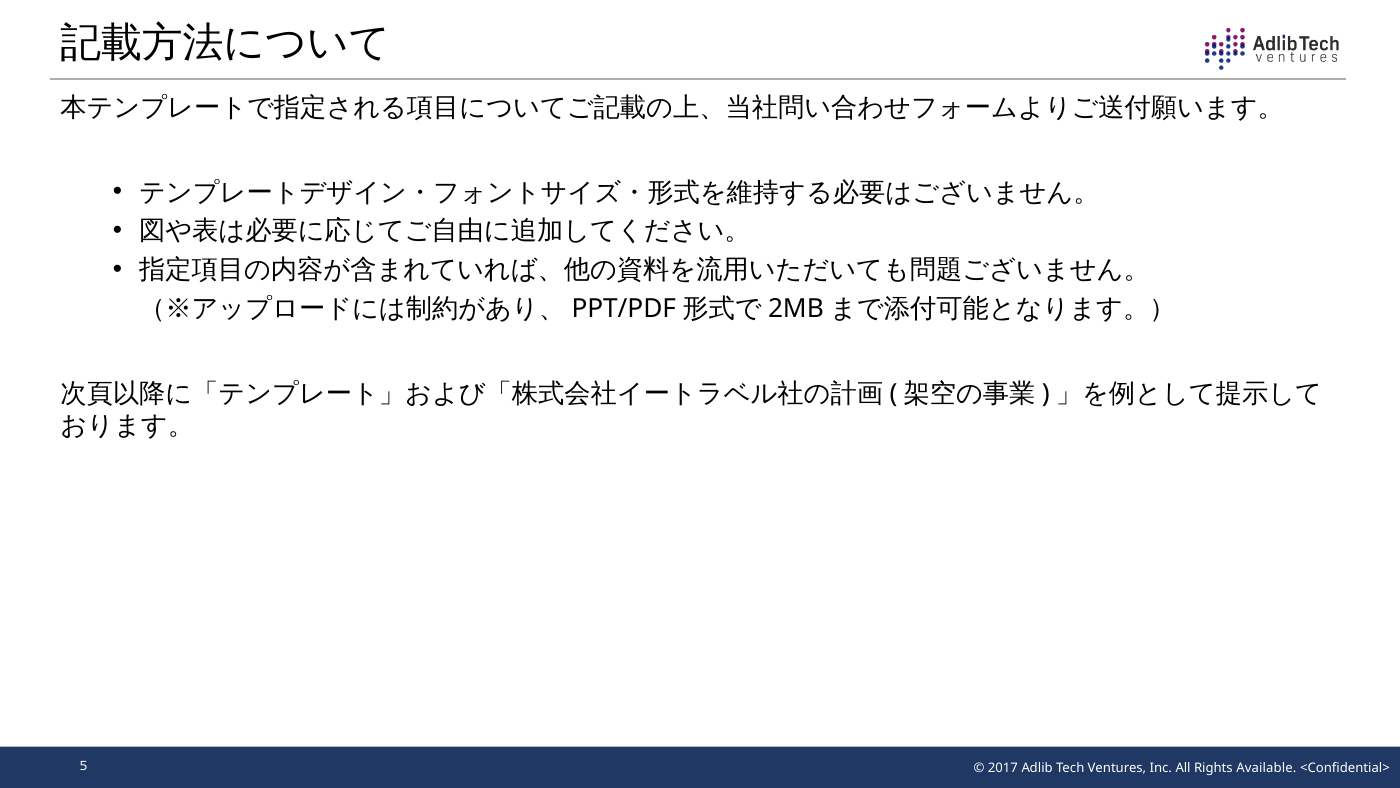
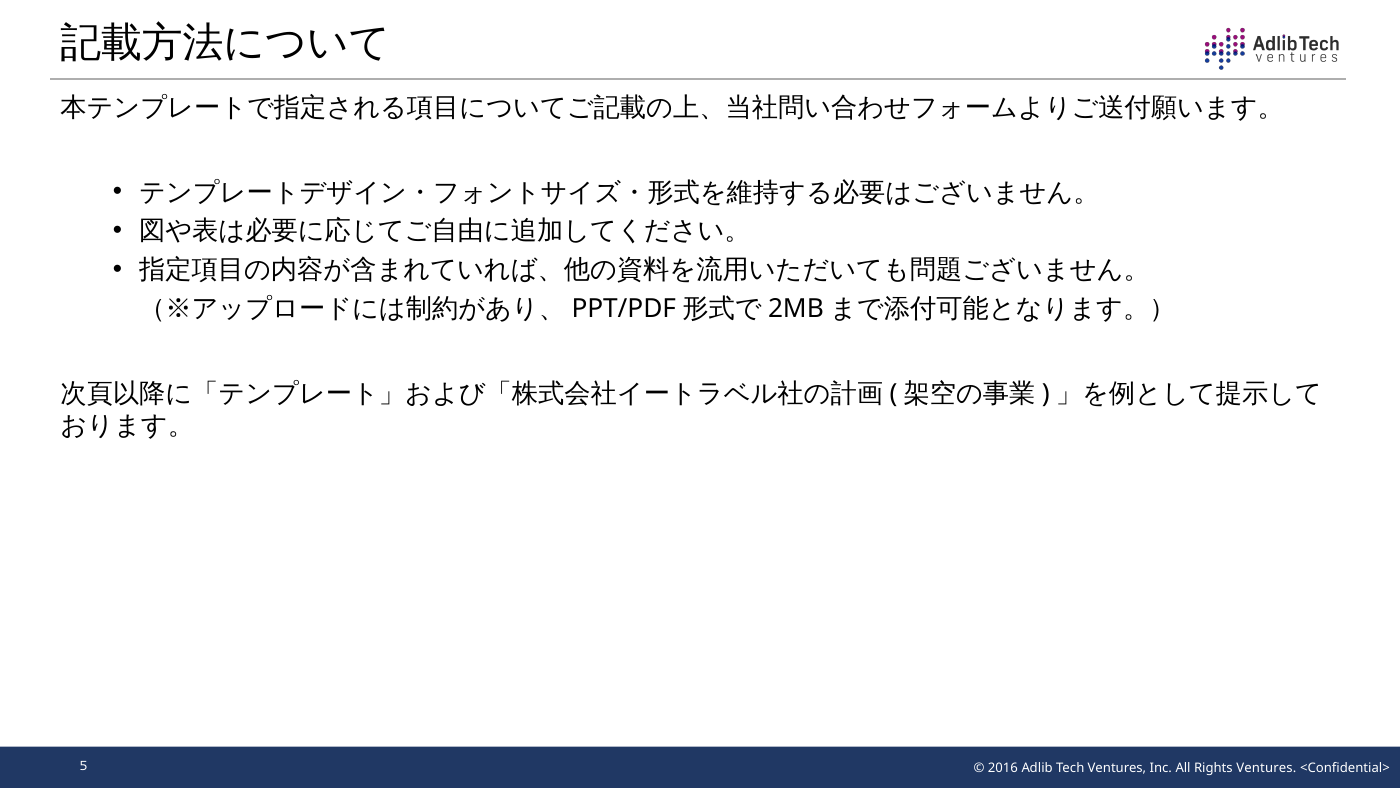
2017: 2017 -> 2016
Rights Available: Available -> Ventures
